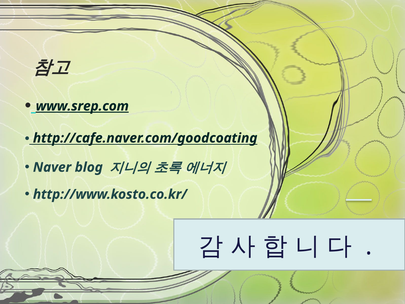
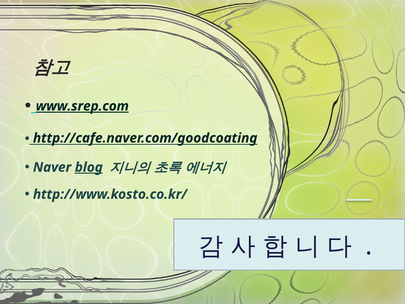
blog underline: none -> present
